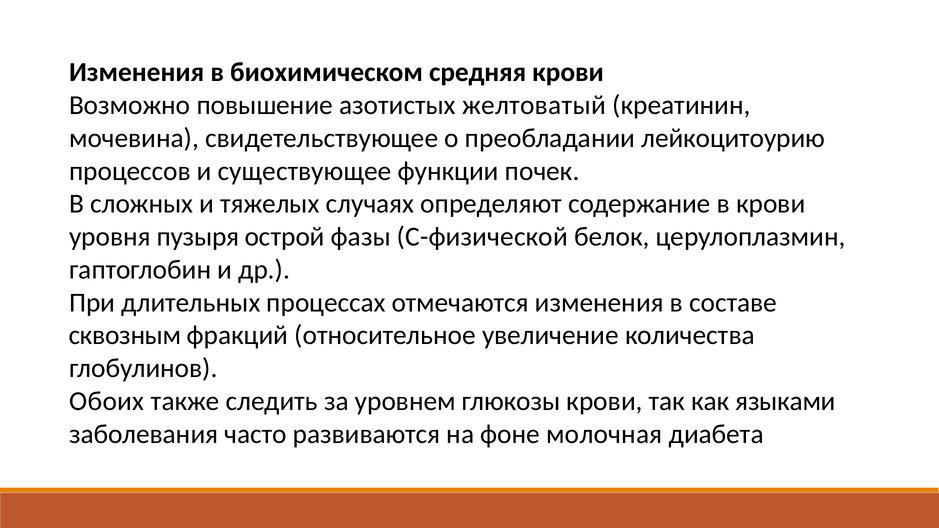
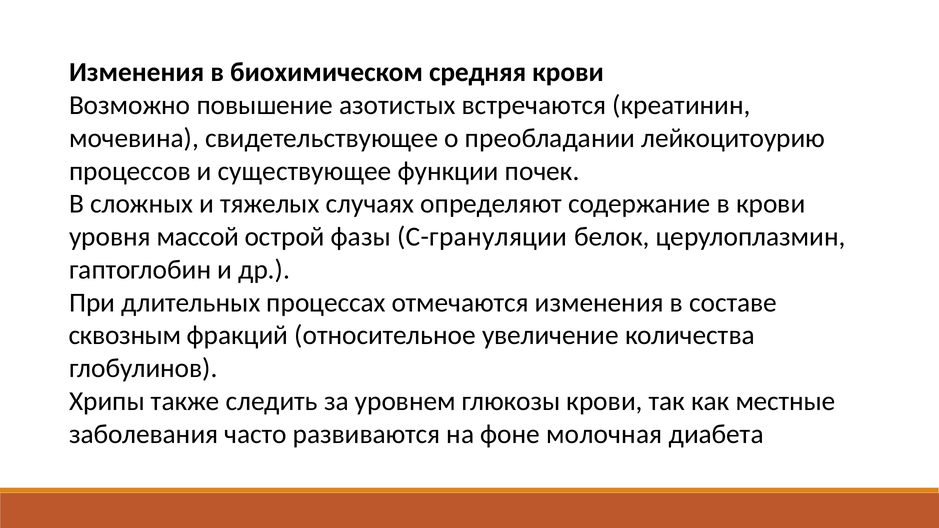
желтоватый: желтоватый -> встречаются
пузыря: пузыря -> массой
С-физической: С-физической -> С-грануляции
Обоих: Обоих -> Хрипы
языками: языками -> местные
